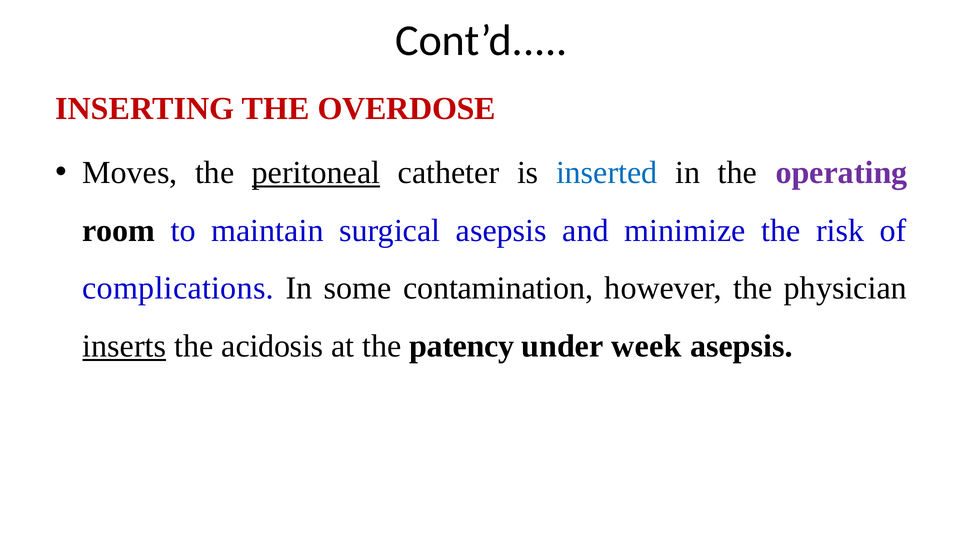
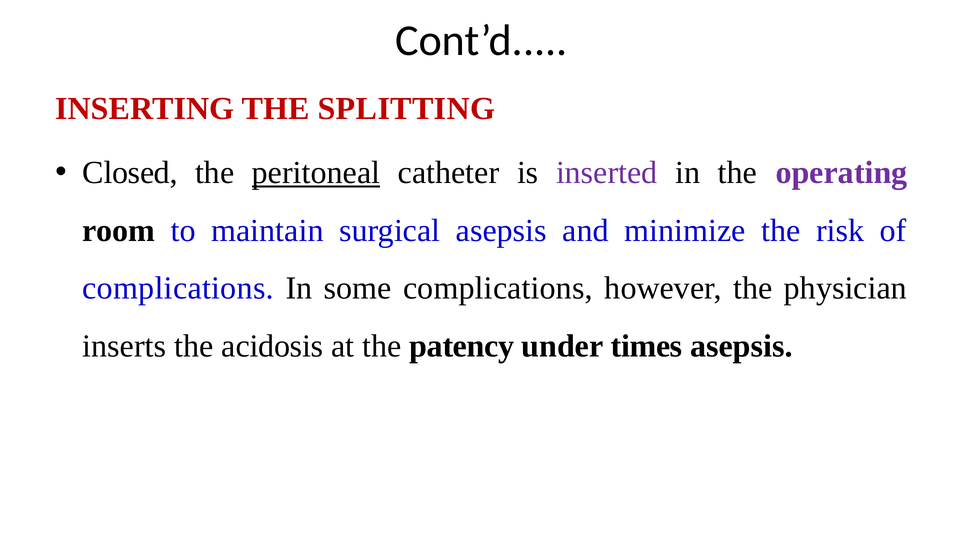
OVERDOSE: OVERDOSE -> SPLITTING
Moves: Moves -> Closed
inserted colour: blue -> purple
some contamination: contamination -> complications
inserts underline: present -> none
week: week -> times
